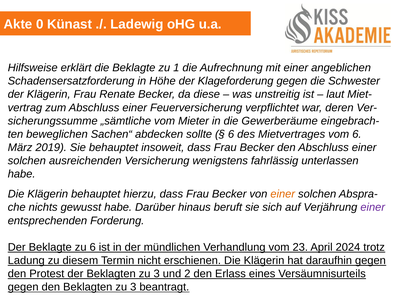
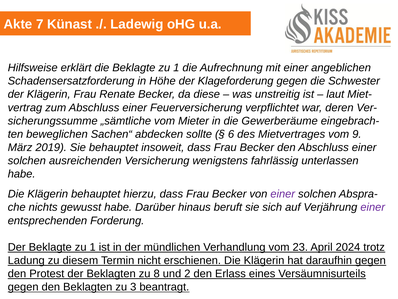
0: 0 -> 7
vom 6: 6 -> 9
einer at (283, 194) colour: orange -> purple
Der Beklagte zu 6: 6 -> 1
der Beklagten zu 3: 3 -> 8
